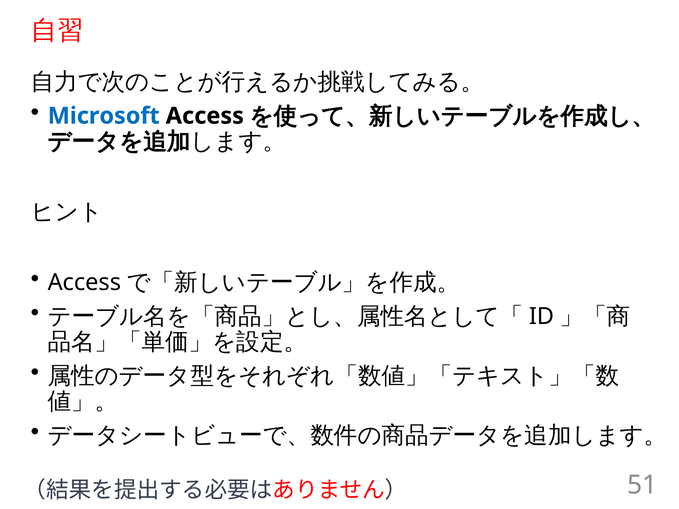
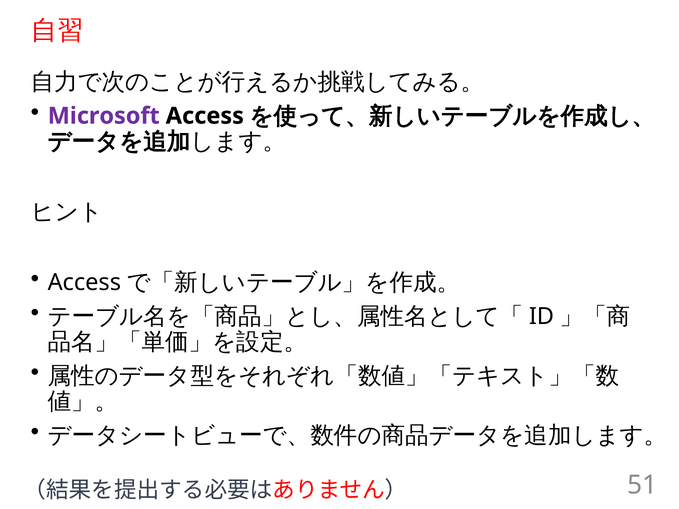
Microsoft colour: blue -> purple
